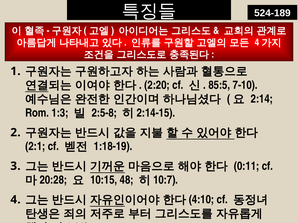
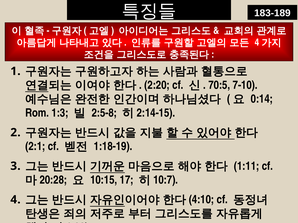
524-189: 524-189 -> 183-189
85:5: 85:5 -> 70:5
2:14: 2:14 -> 0:14
0:11: 0:11 -> 1:11
48: 48 -> 17
